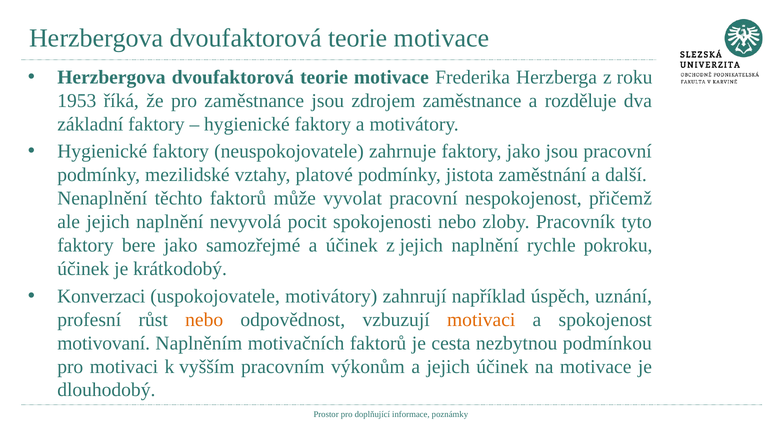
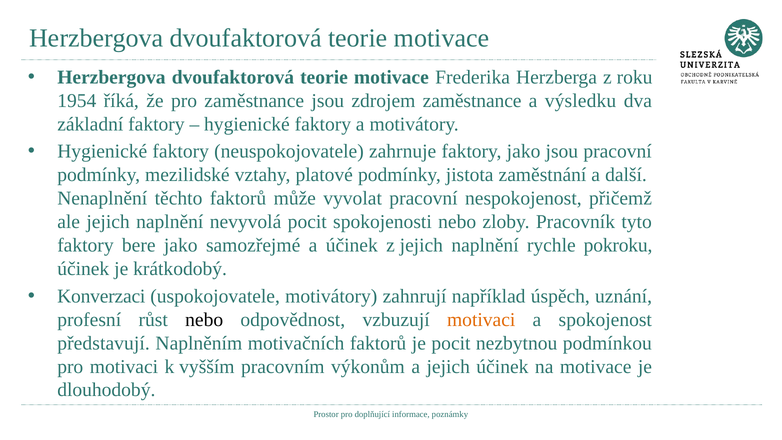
1953: 1953 -> 1954
rozděluje: rozděluje -> výsledku
nebo at (204, 320) colour: orange -> black
motivovaní: motivovaní -> představují
je cesta: cesta -> pocit
